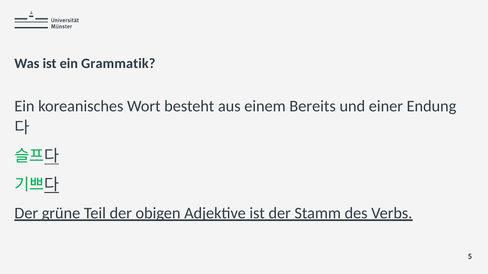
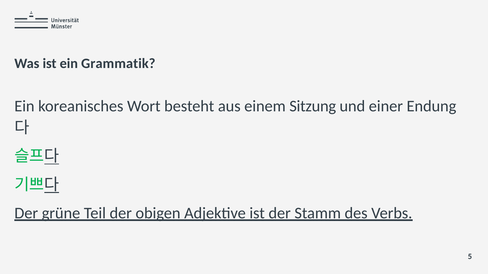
Bereits: Bereits -> Sitzung
